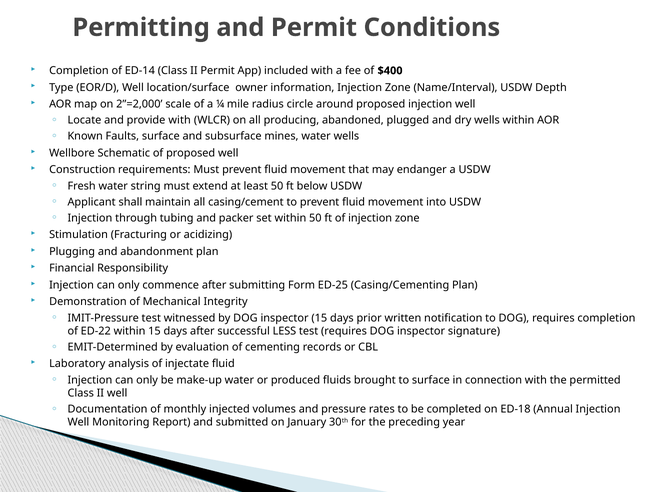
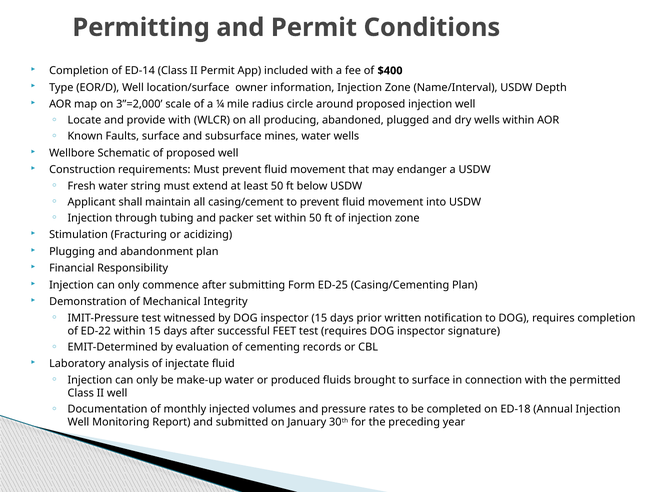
2”=2,000: 2”=2,000 -> 3”=2,000
LESS: LESS -> FEET
